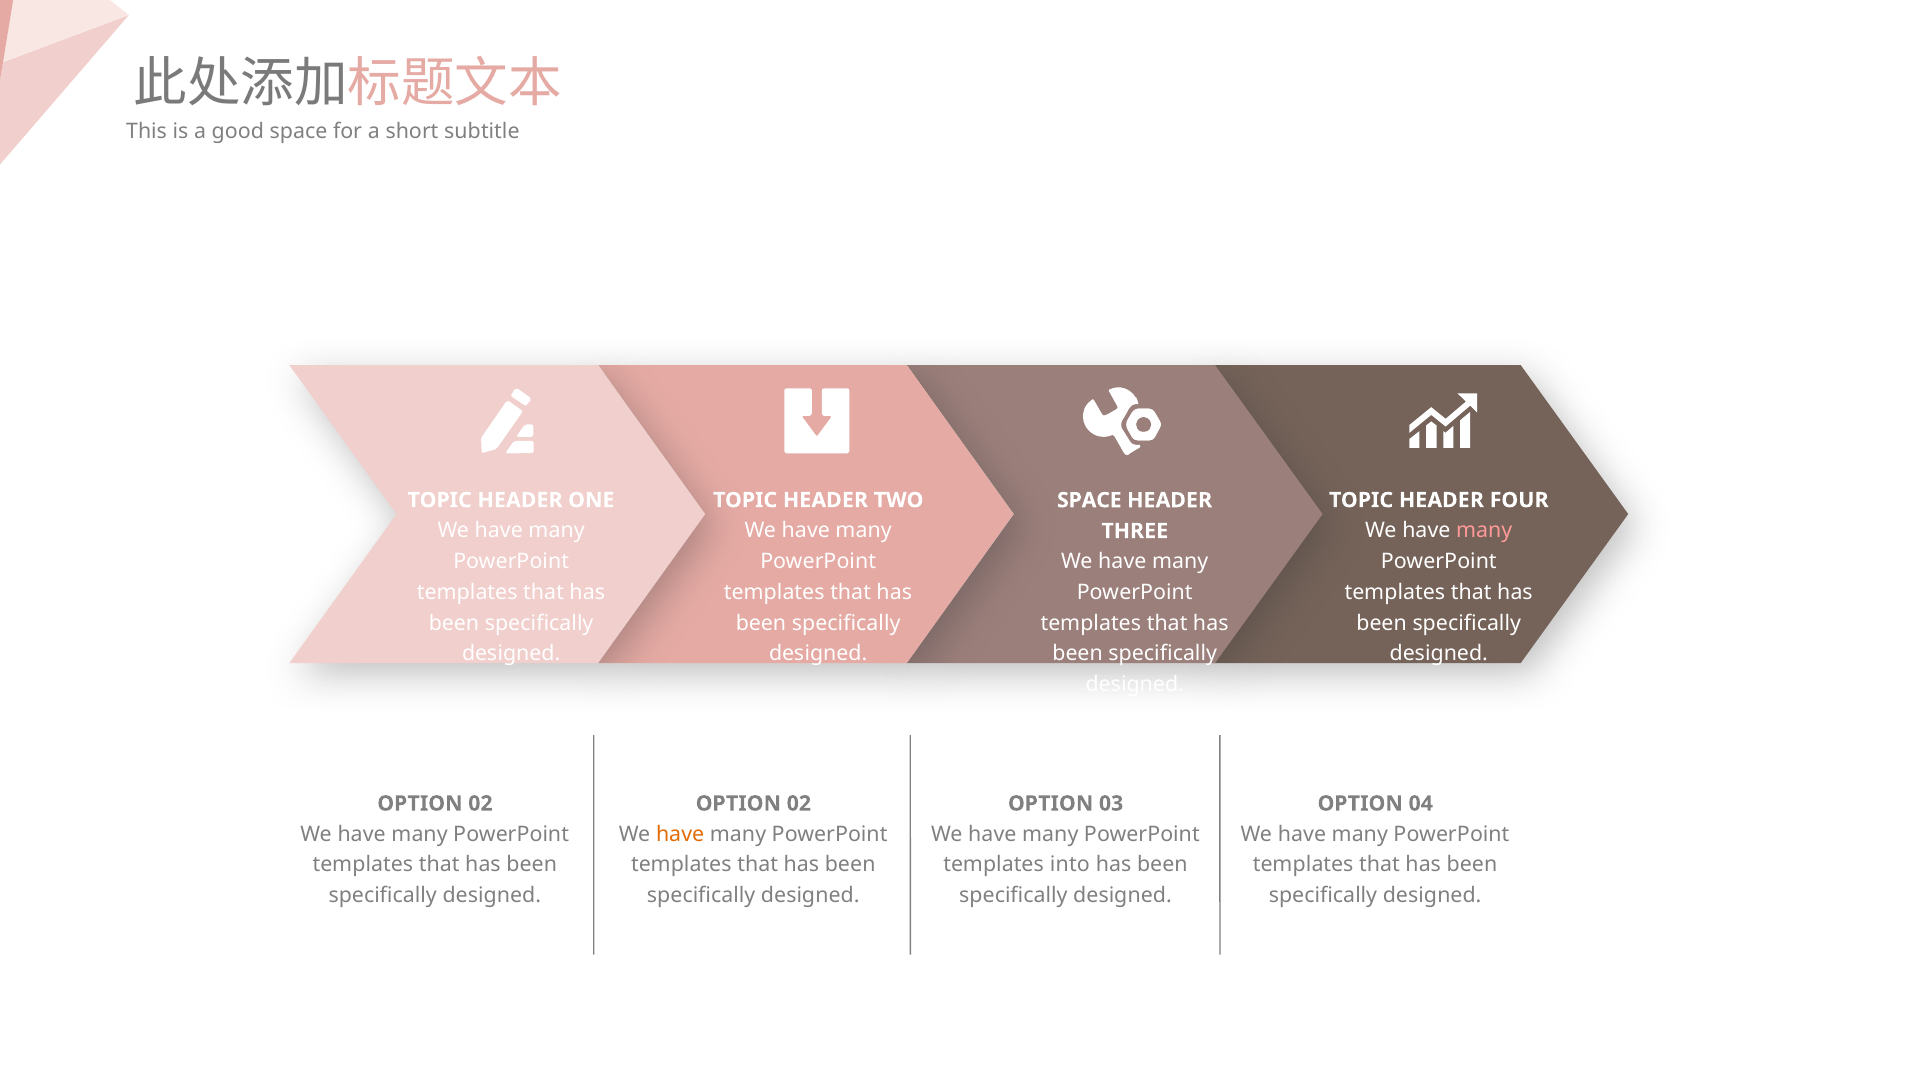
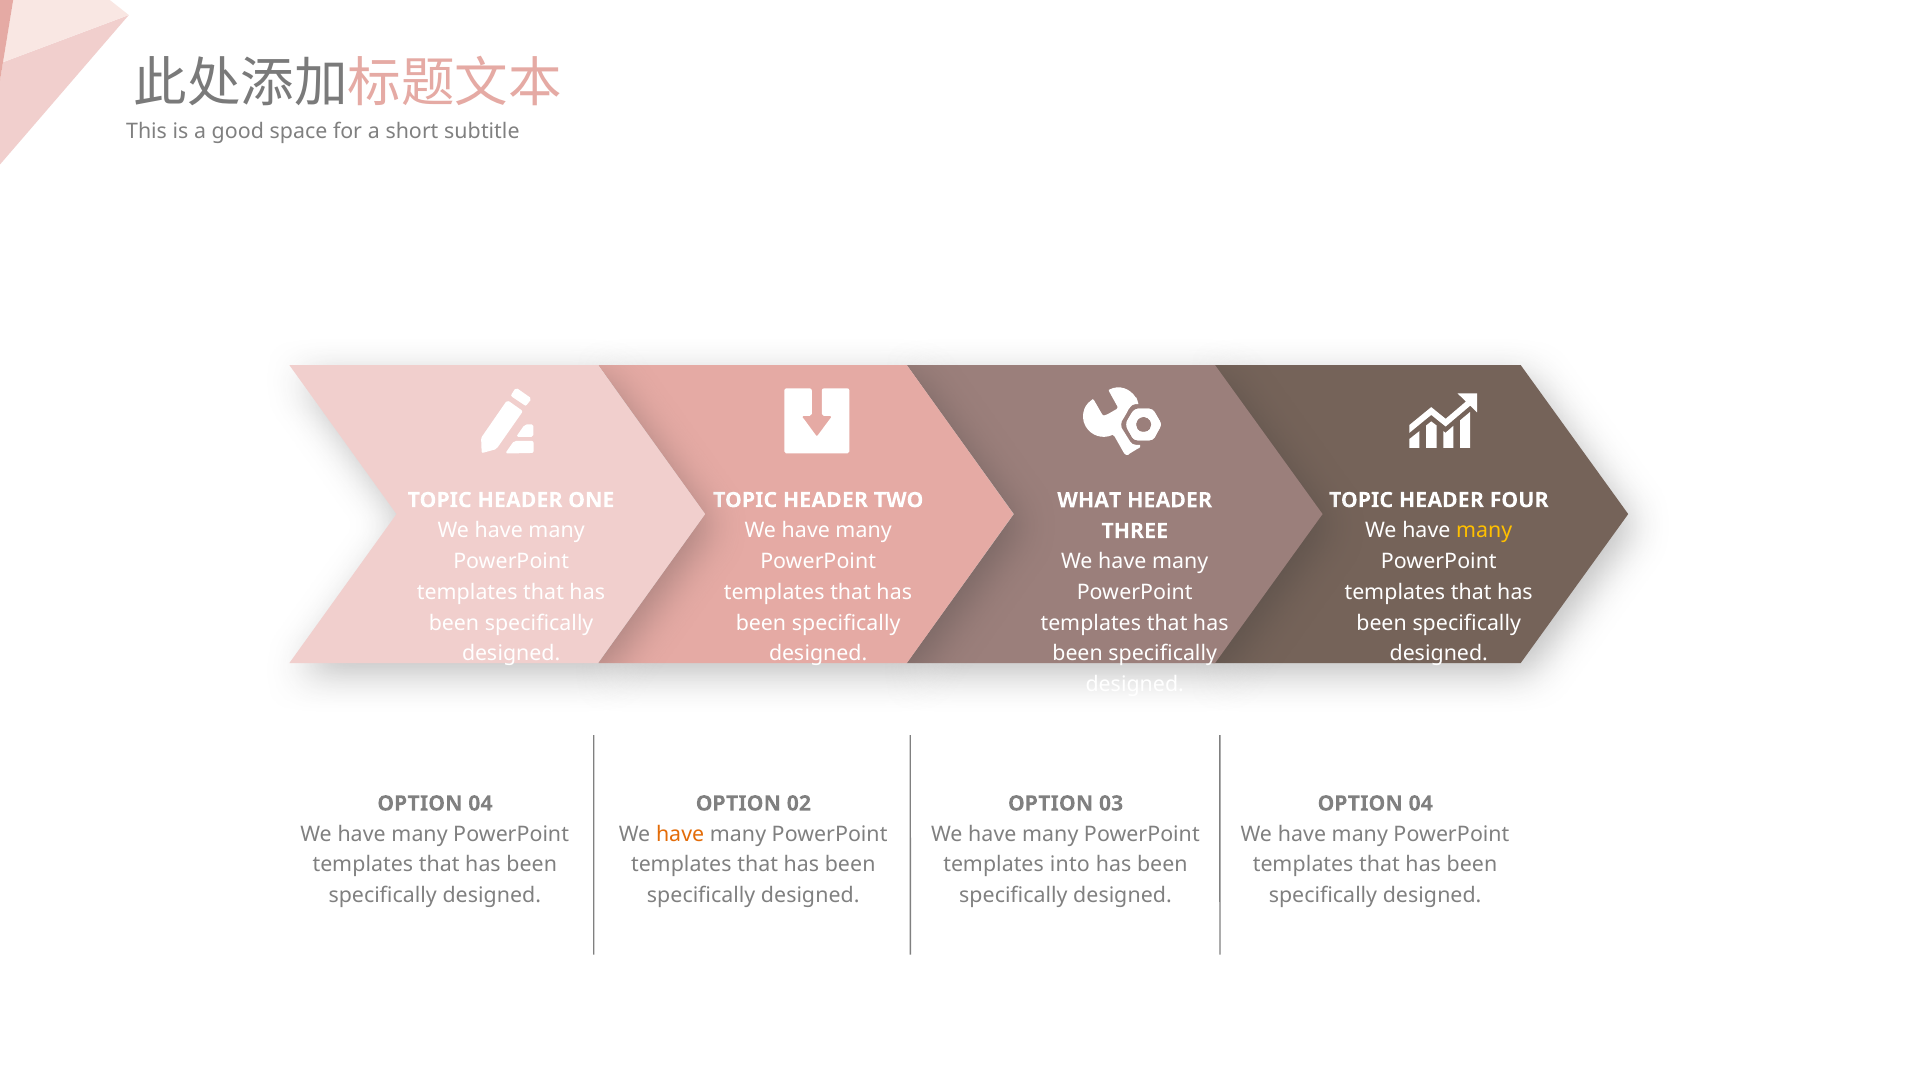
SPACE at (1089, 500): SPACE -> WHAT
many at (1484, 531) colour: pink -> yellow
02 at (480, 803): 02 -> 04
